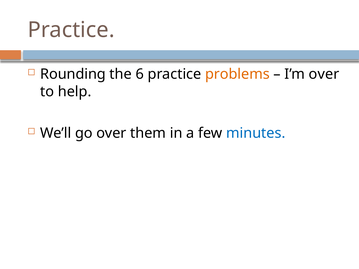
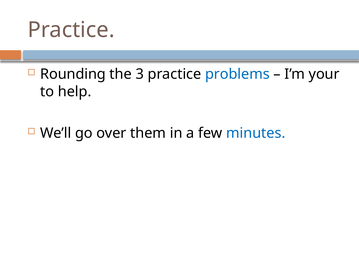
6: 6 -> 3
problems colour: orange -> blue
I’m over: over -> your
